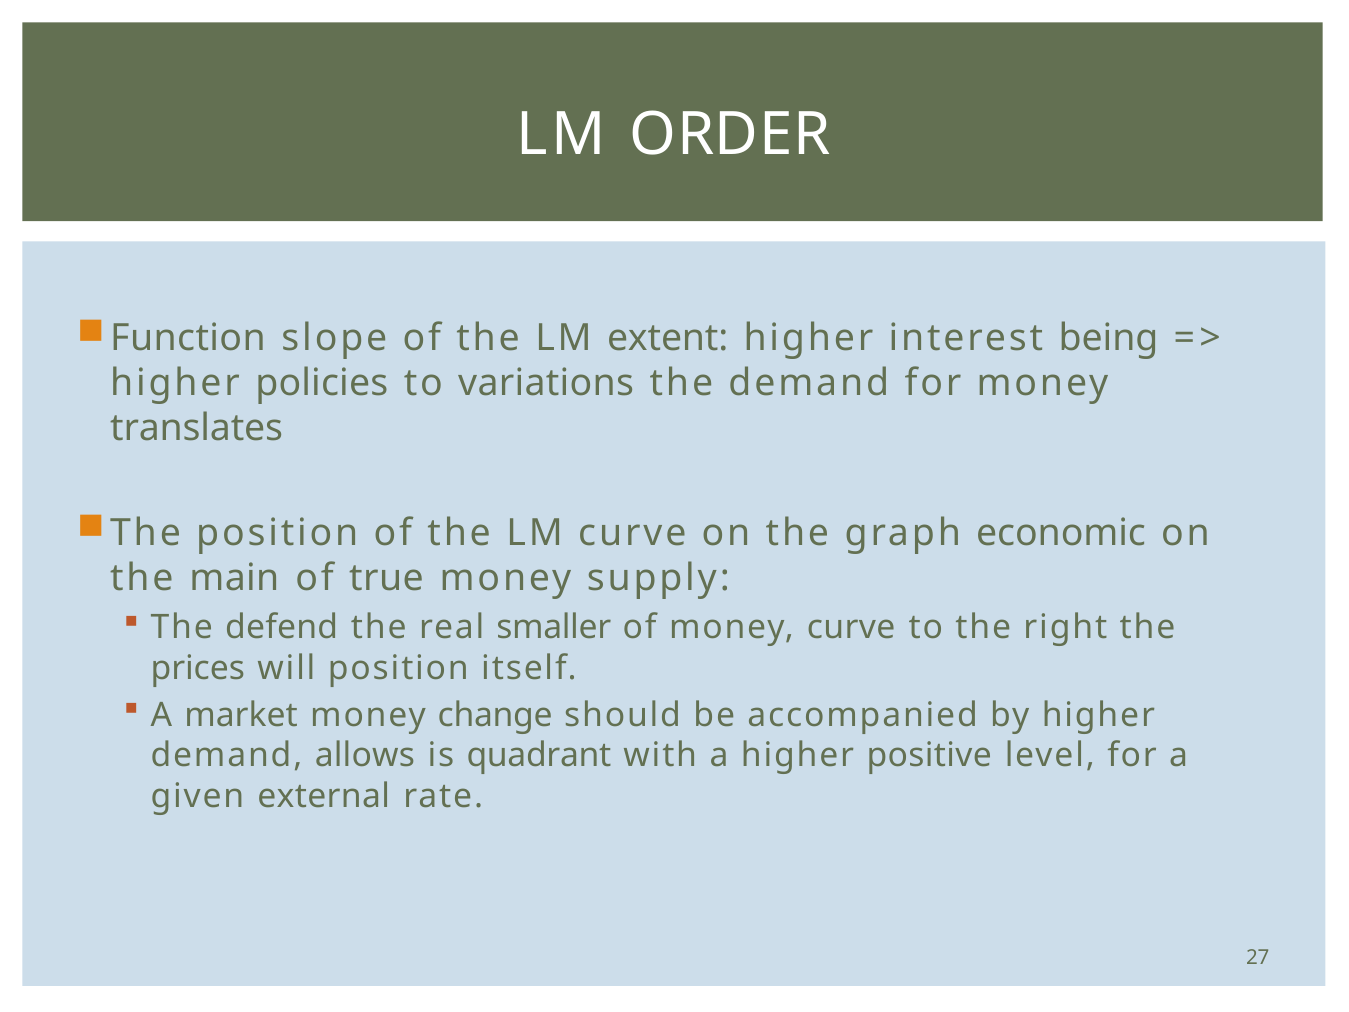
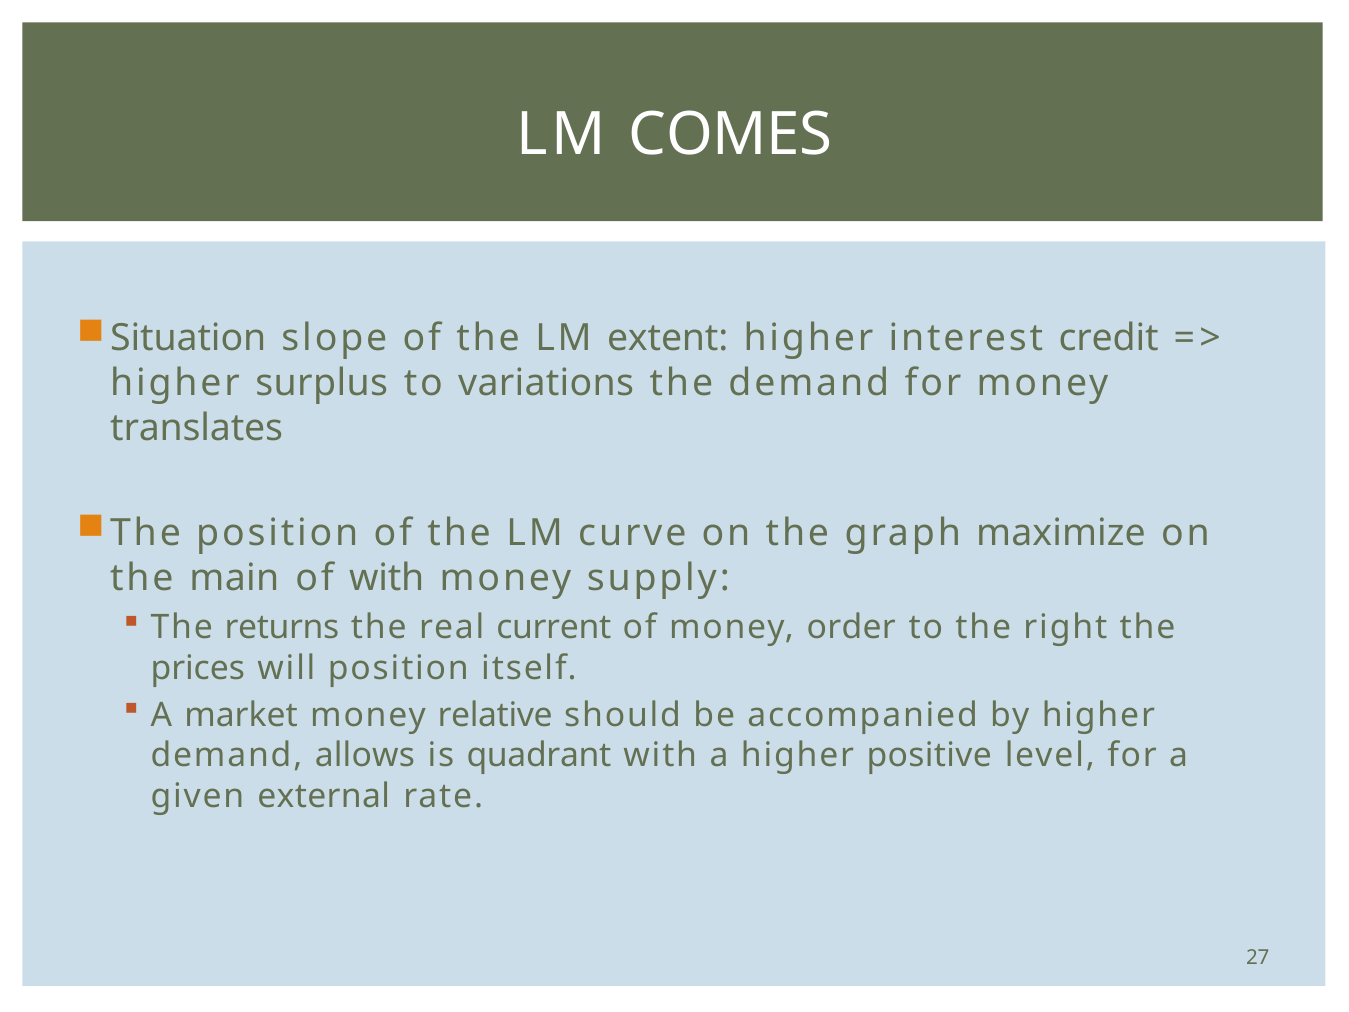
ORDER: ORDER -> COMES
Function: Function -> Situation
being: being -> credit
policies: policies -> surplus
economic: economic -> maximize
of true: true -> with
defend: defend -> returns
smaller: smaller -> current
money curve: curve -> order
change: change -> relative
